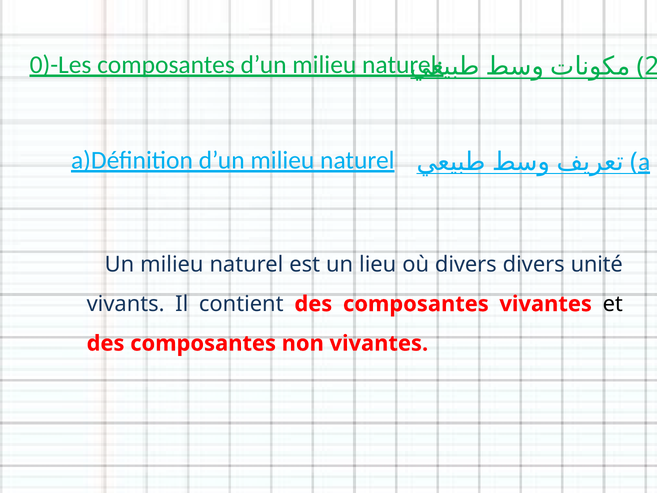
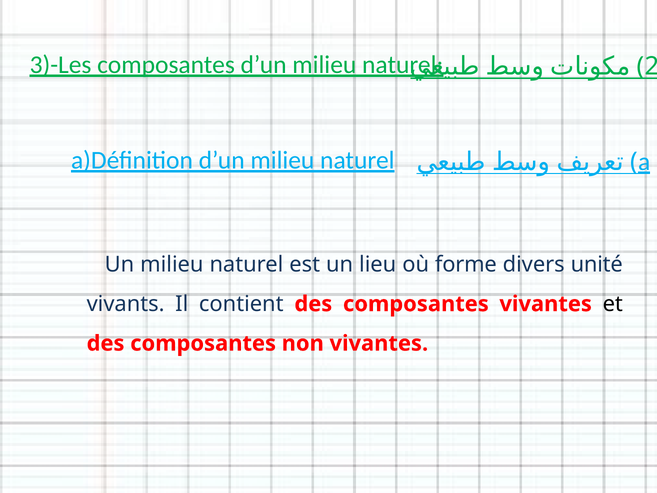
0)-Les: 0)-Les -> 3)-Les
où divers: divers -> forme
